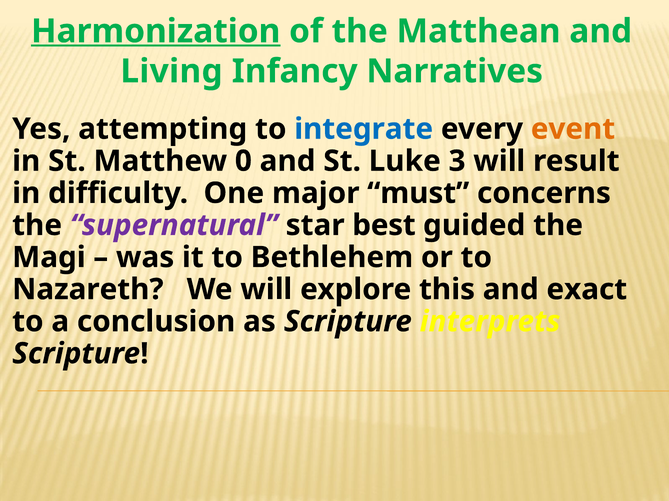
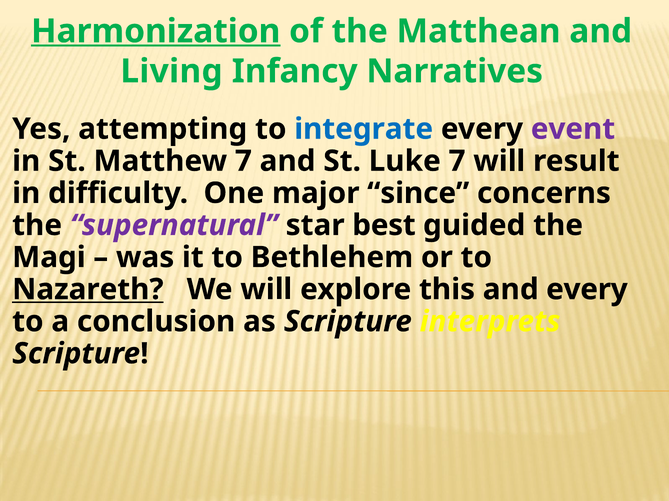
event colour: orange -> purple
Matthew 0: 0 -> 7
Luke 3: 3 -> 7
must: must -> since
Nazareth underline: none -> present
and exact: exact -> every
